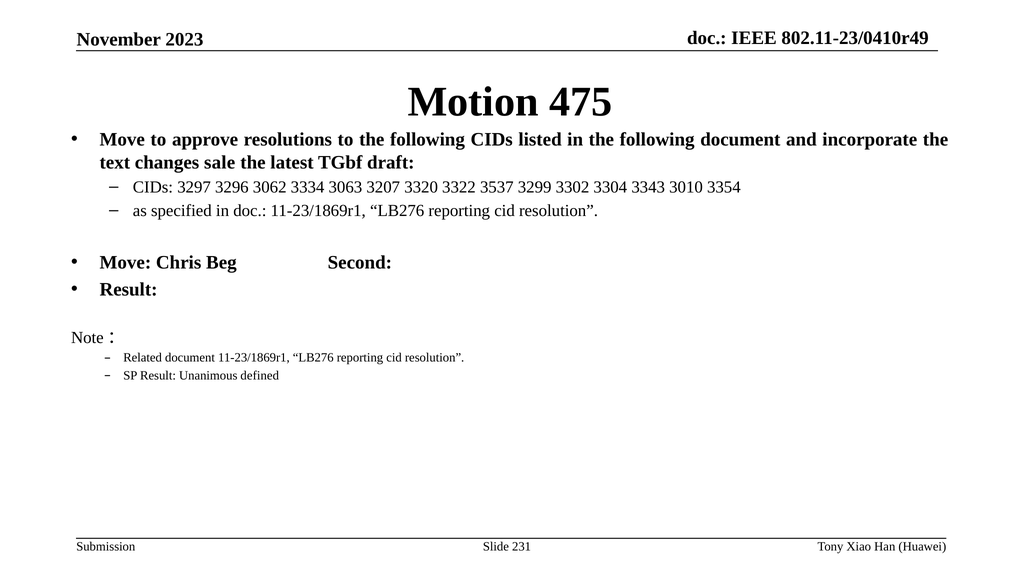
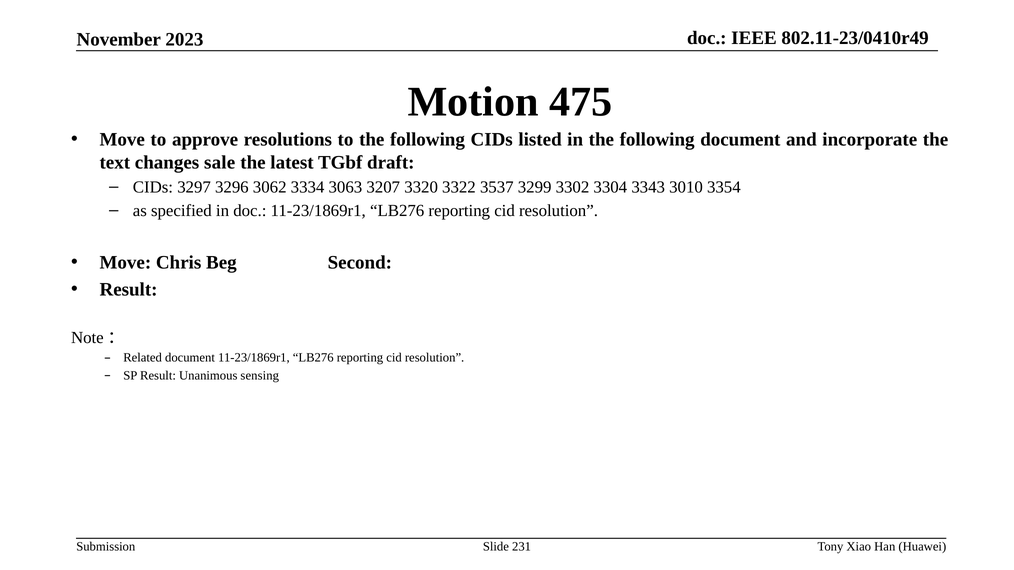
defined: defined -> sensing
